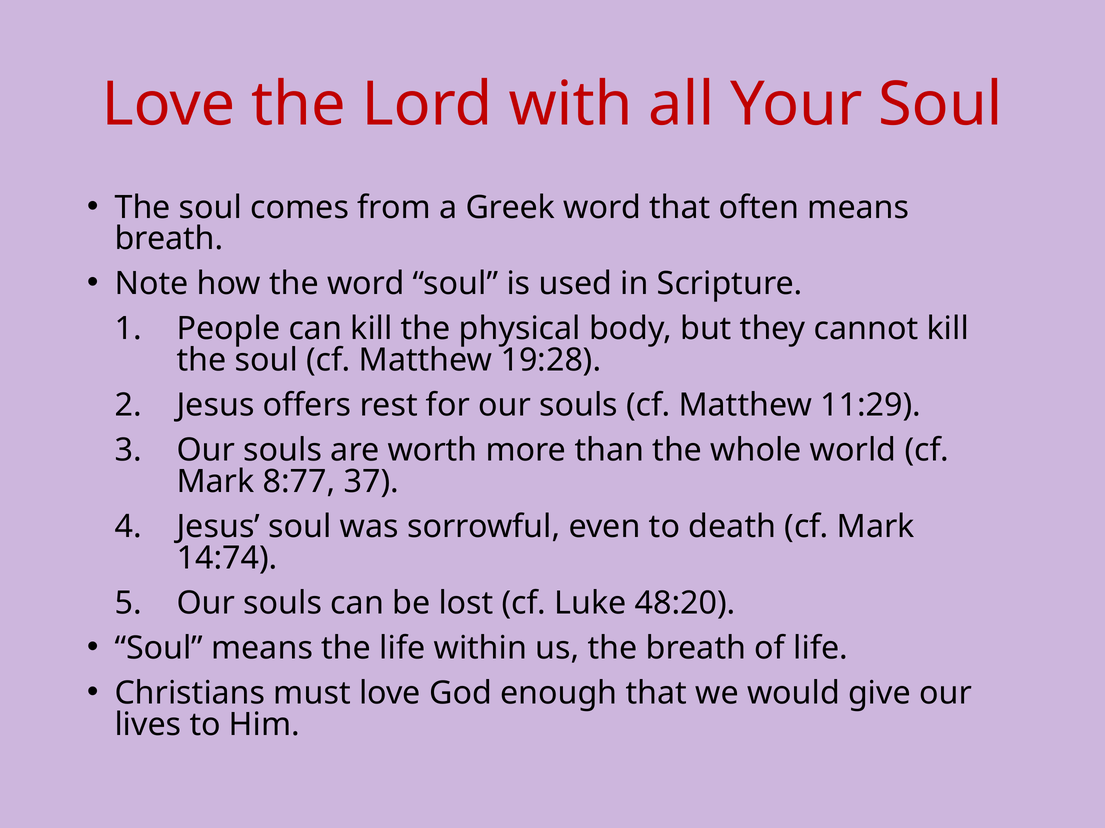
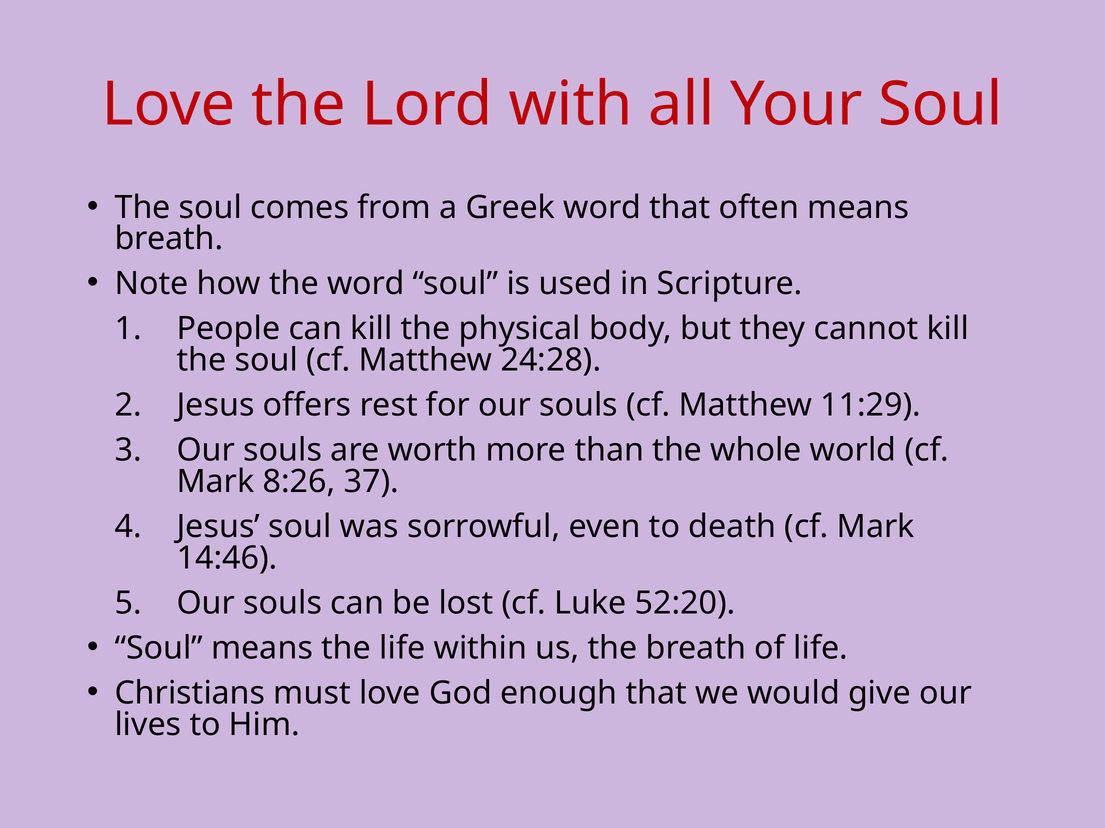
19:28: 19:28 -> 24:28
8:77: 8:77 -> 8:26
14:74: 14:74 -> 14:46
48:20: 48:20 -> 52:20
